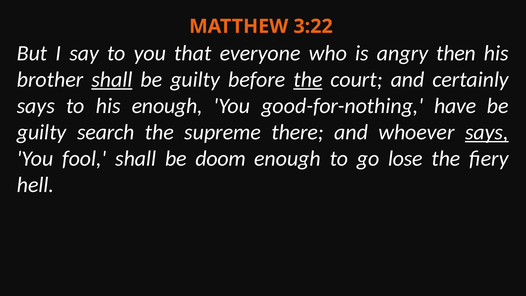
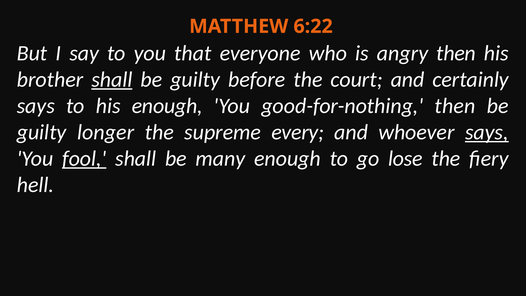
3:22: 3:22 -> 6:22
the at (308, 80) underline: present -> none
good-for-nothing have: have -> then
search: search -> longer
there: there -> every
fool underline: none -> present
doom: doom -> many
